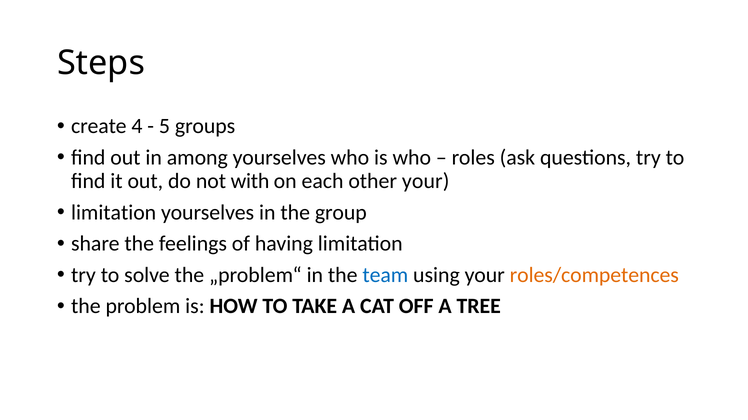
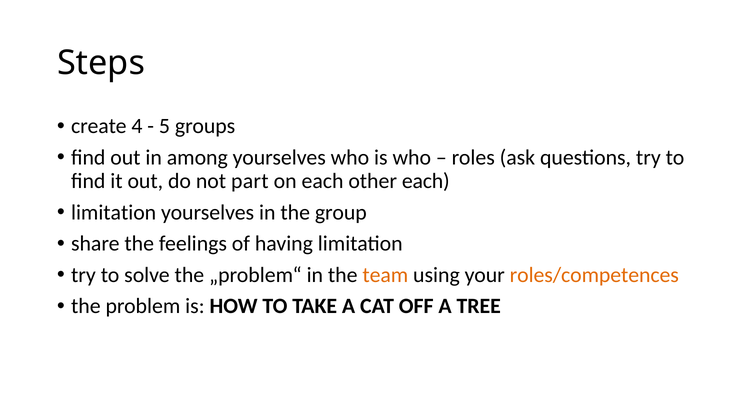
with: with -> part
other your: your -> each
team colour: blue -> orange
